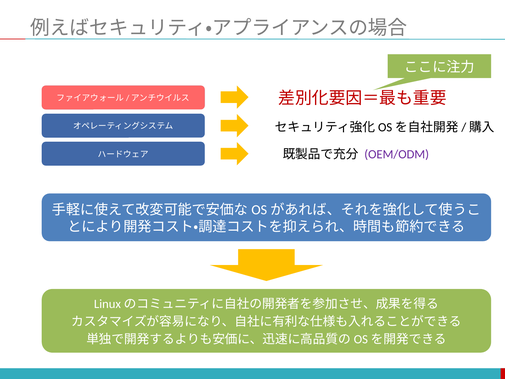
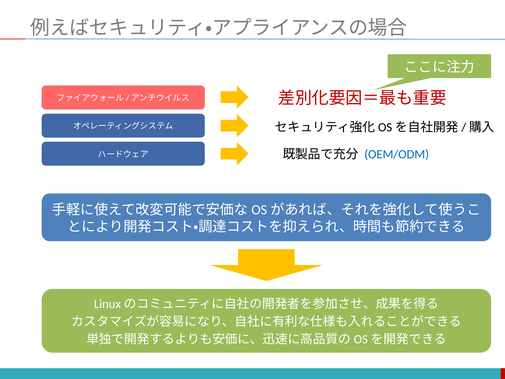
OEM/ODM colour: purple -> blue
